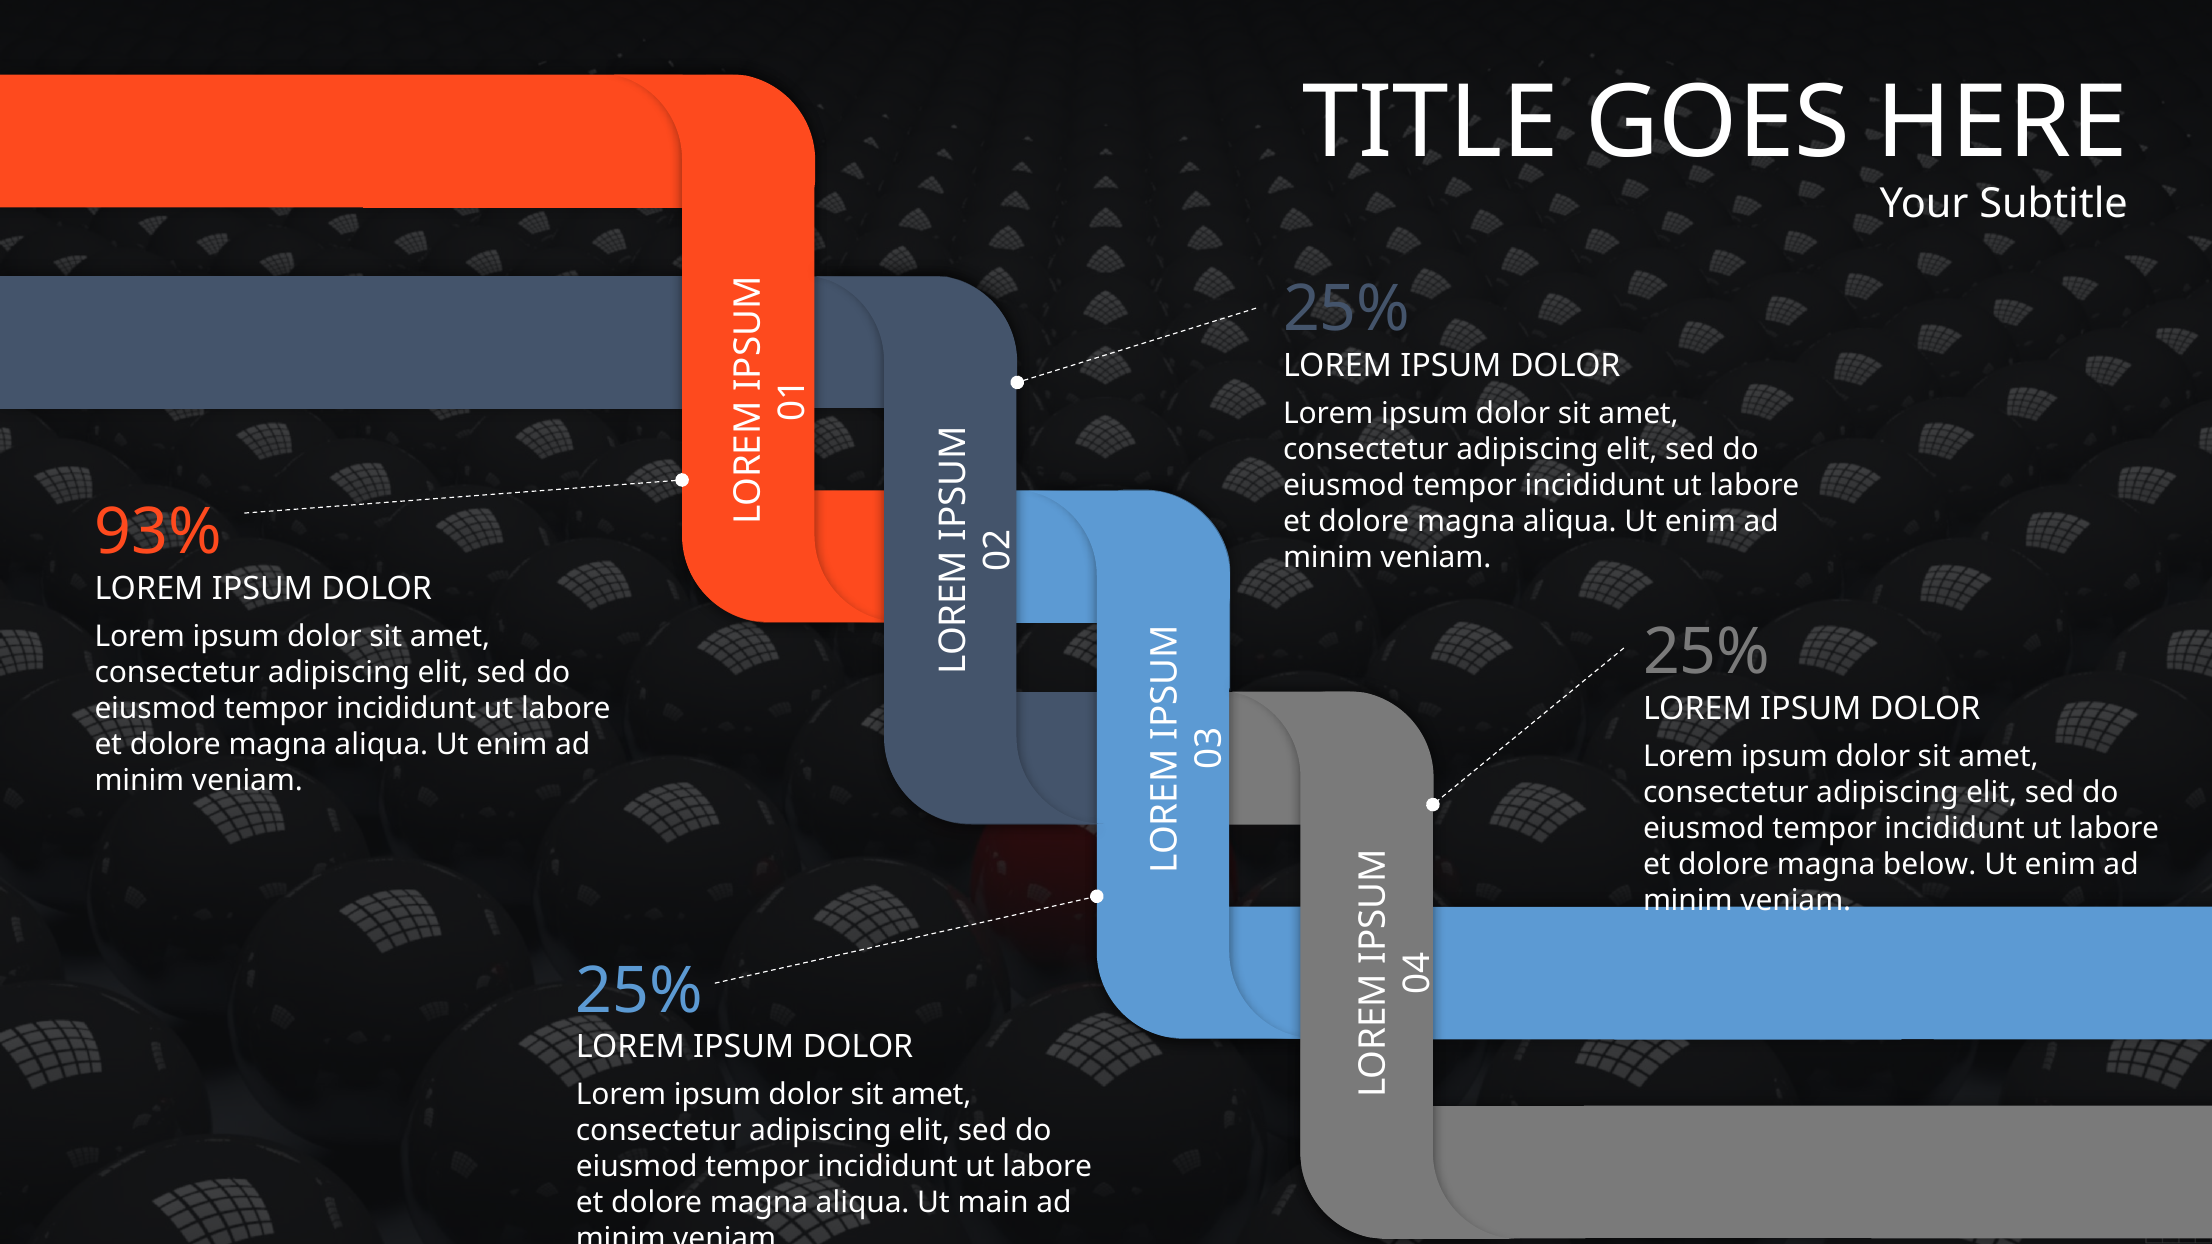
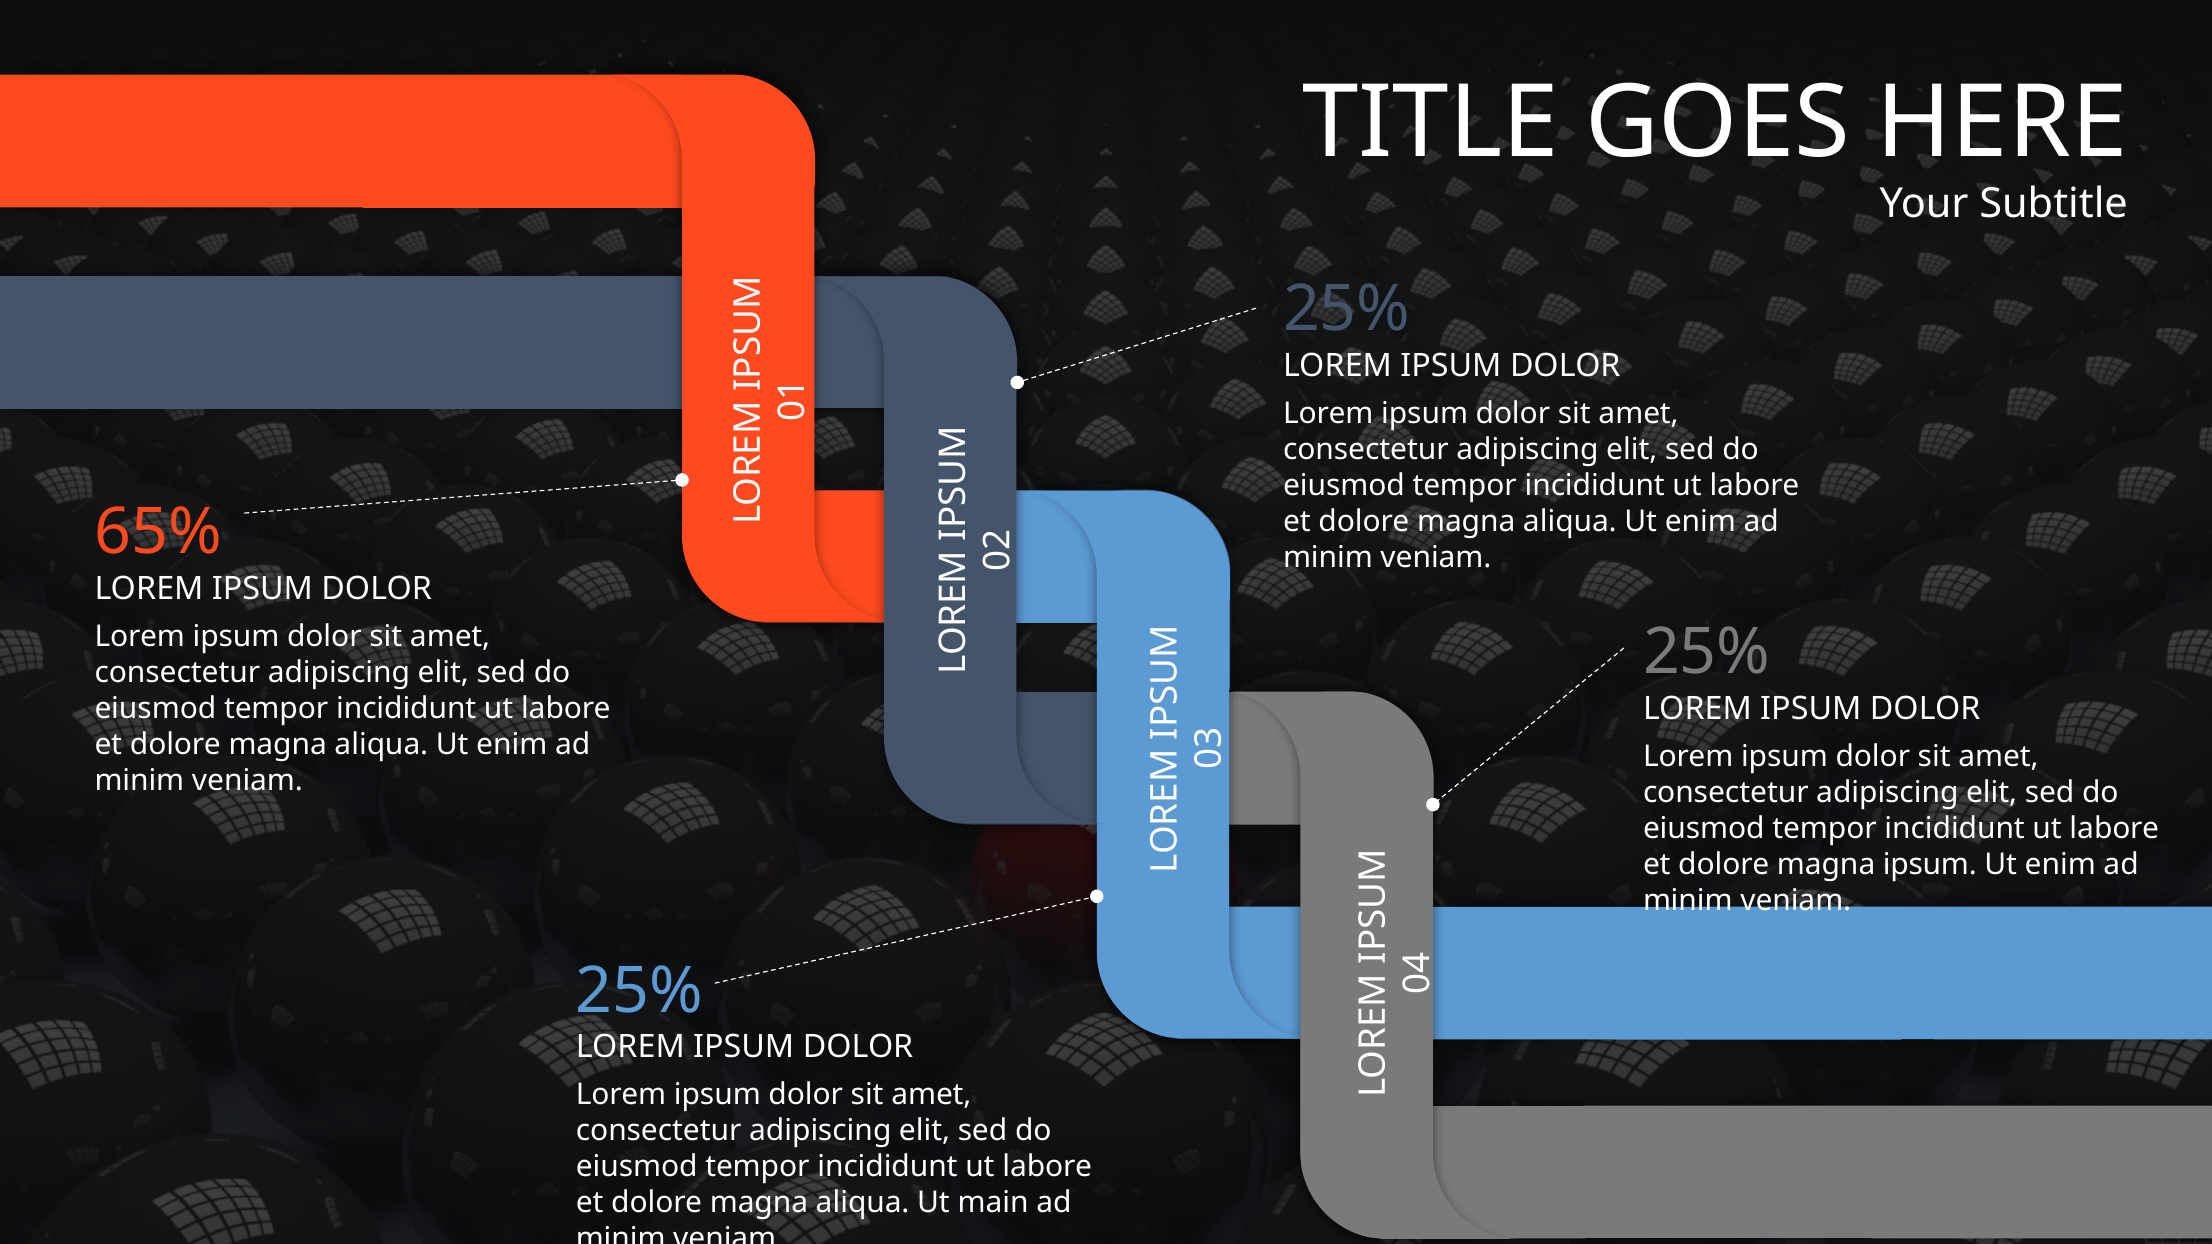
93%: 93% -> 65%
magna below: below -> ipsum
